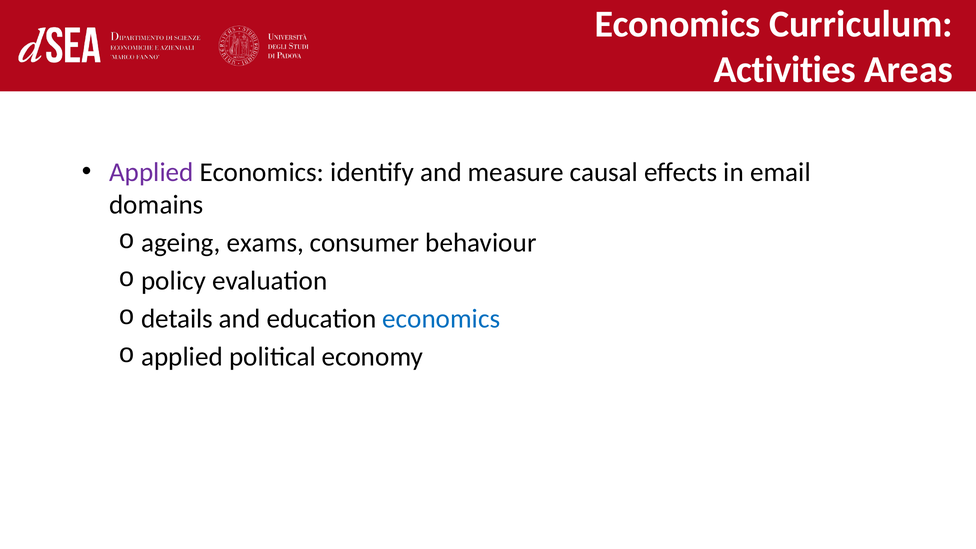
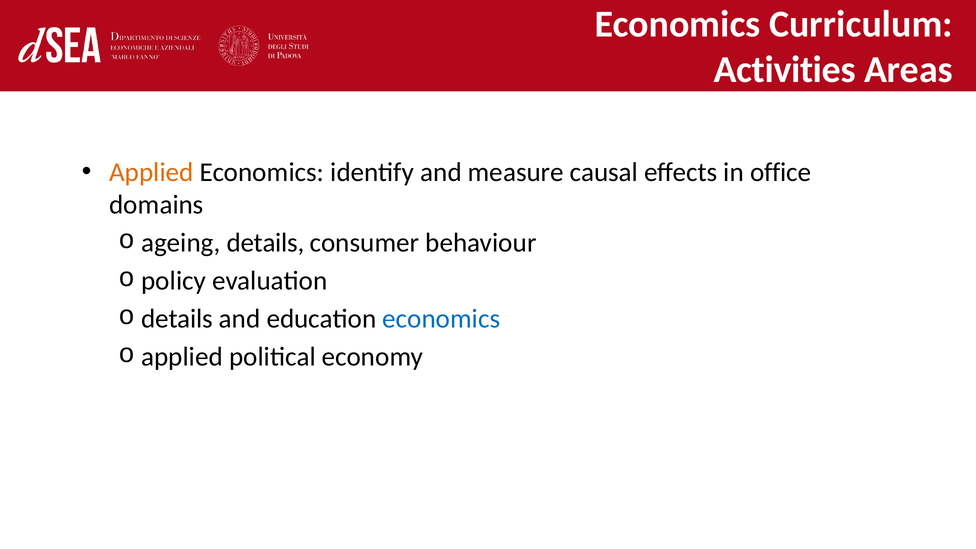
Applied at (151, 172) colour: purple -> orange
email: email -> office
ageing exams: exams -> details
